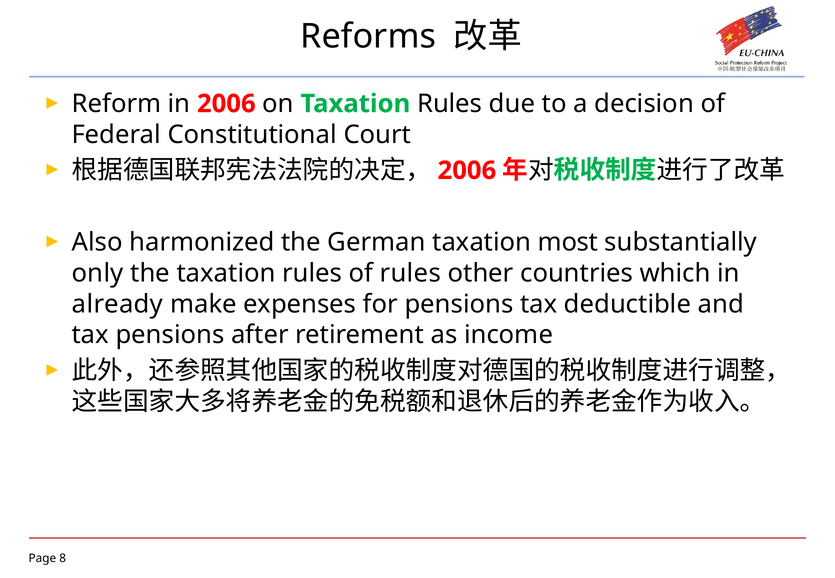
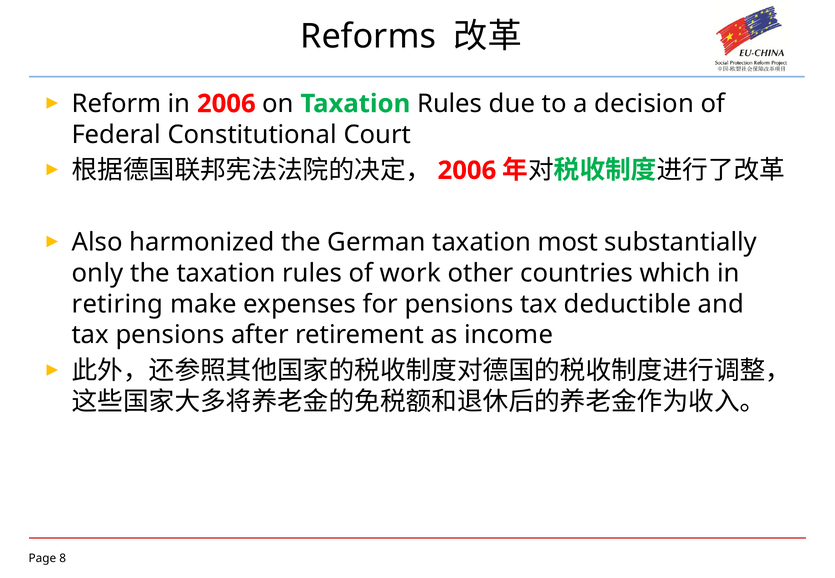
of rules: rules -> work
already: already -> retiring
